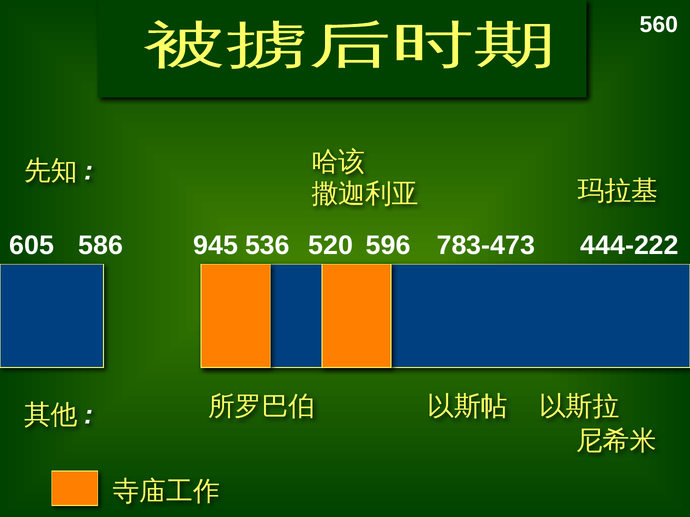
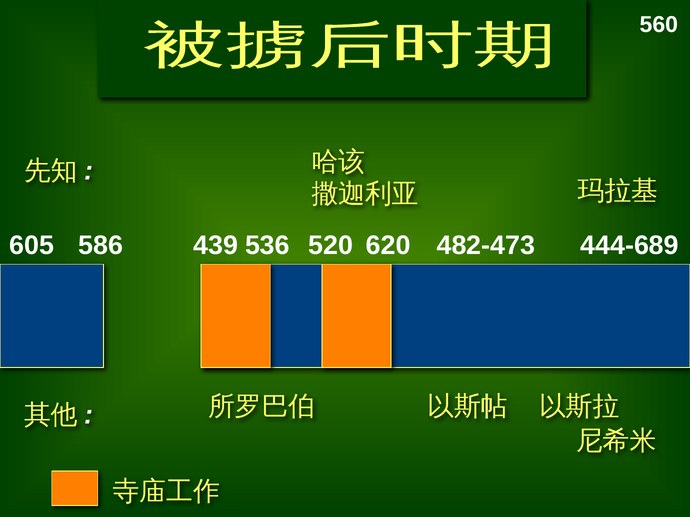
945: 945 -> 439
596: 596 -> 620
783-473: 783-473 -> 482-473
444-222: 444-222 -> 444-689
